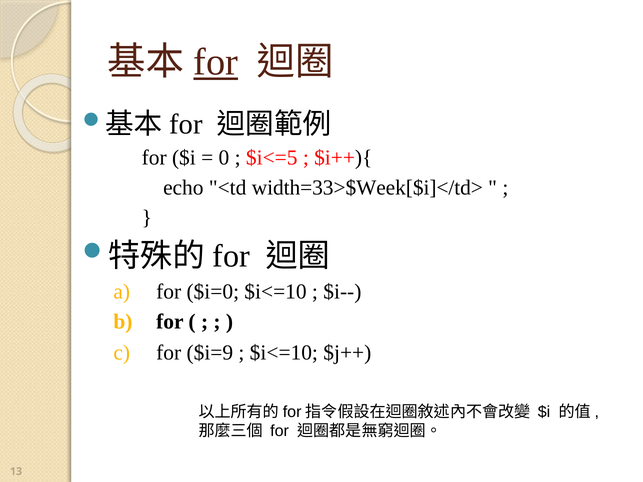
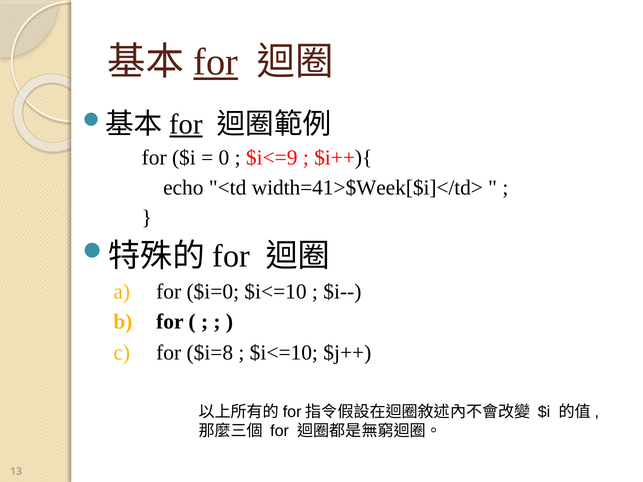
for at (186, 124) underline: none -> present
$i<=5: $i<=5 -> $i<=9
width=33>$Week[$i]</td>: width=33>$Week[$i]</td> -> width=41>$Week[$i]</td>
$i=9: $i=9 -> $i=8
